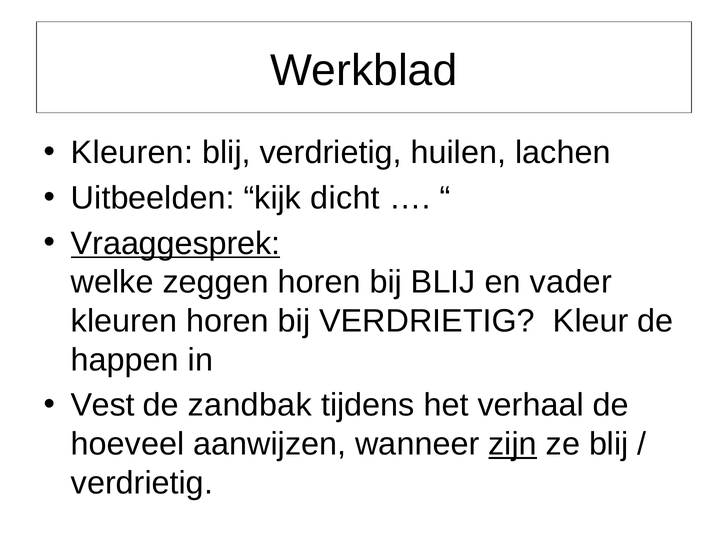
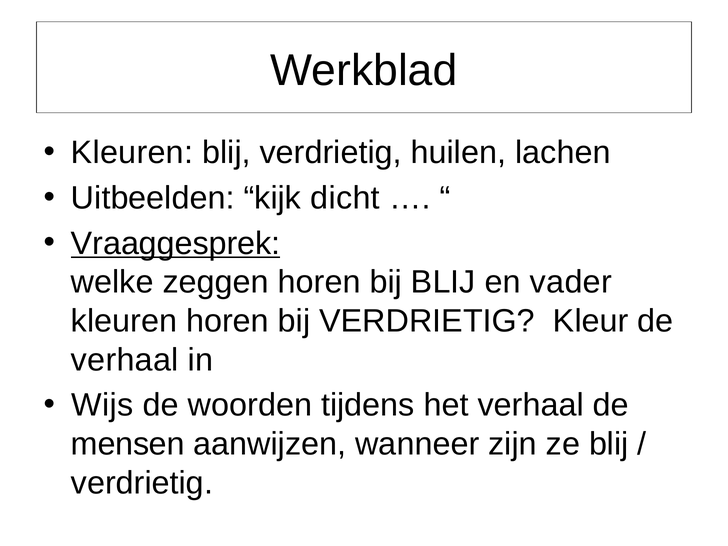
happen at (125, 360): happen -> verhaal
Vest: Vest -> Wijs
zandbak: zandbak -> woorden
hoeveel: hoeveel -> mensen
zijn underline: present -> none
